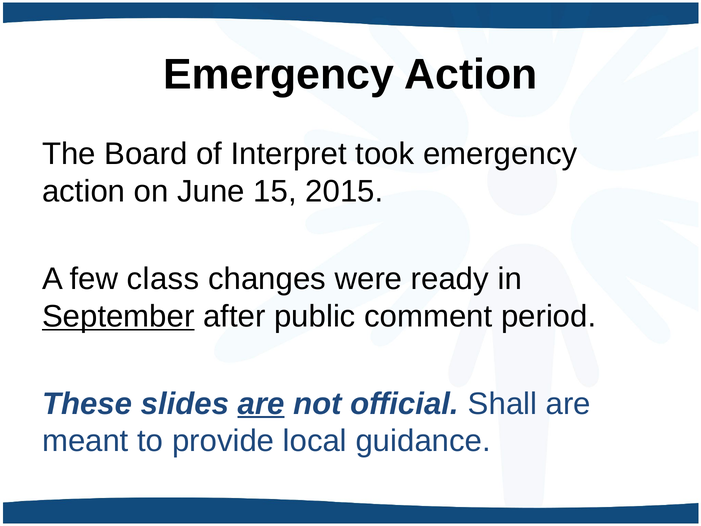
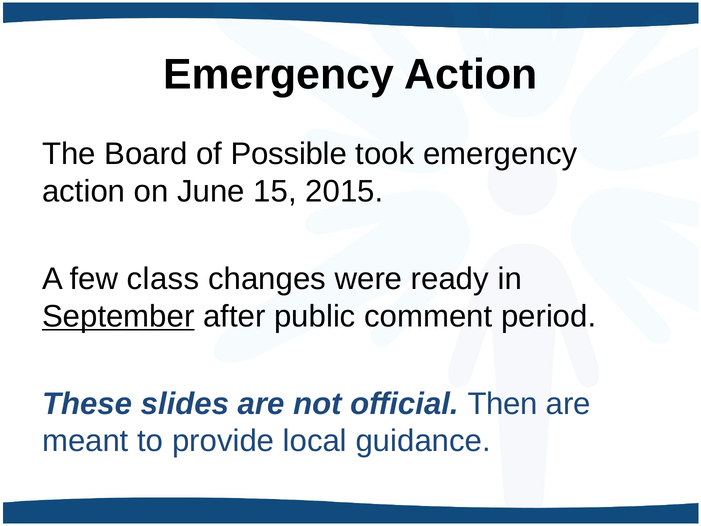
Interpret: Interpret -> Possible
are at (261, 404) underline: present -> none
Shall: Shall -> Then
